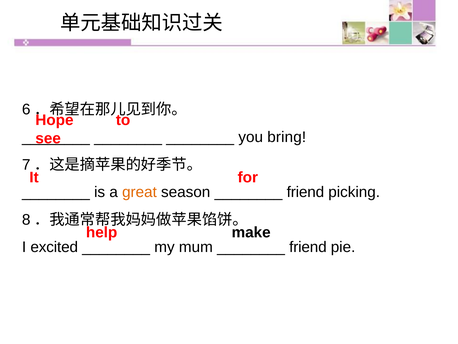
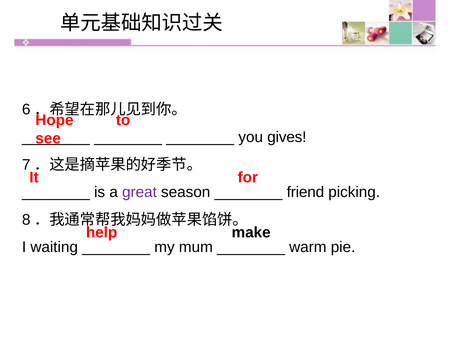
bring: bring -> gives
great colour: orange -> purple
excited: excited -> waiting
friend at (308, 247): friend -> warm
